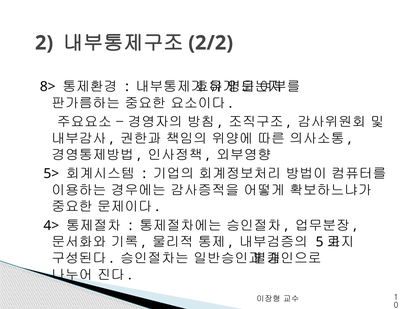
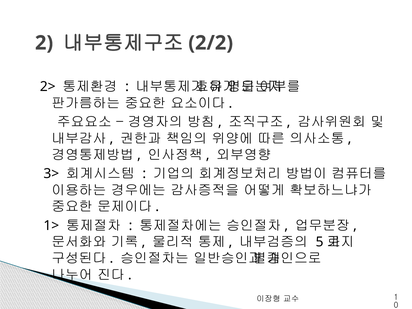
8>: 8> -> 2>
5>: 5> -> 3>
4>: 4> -> 1>
